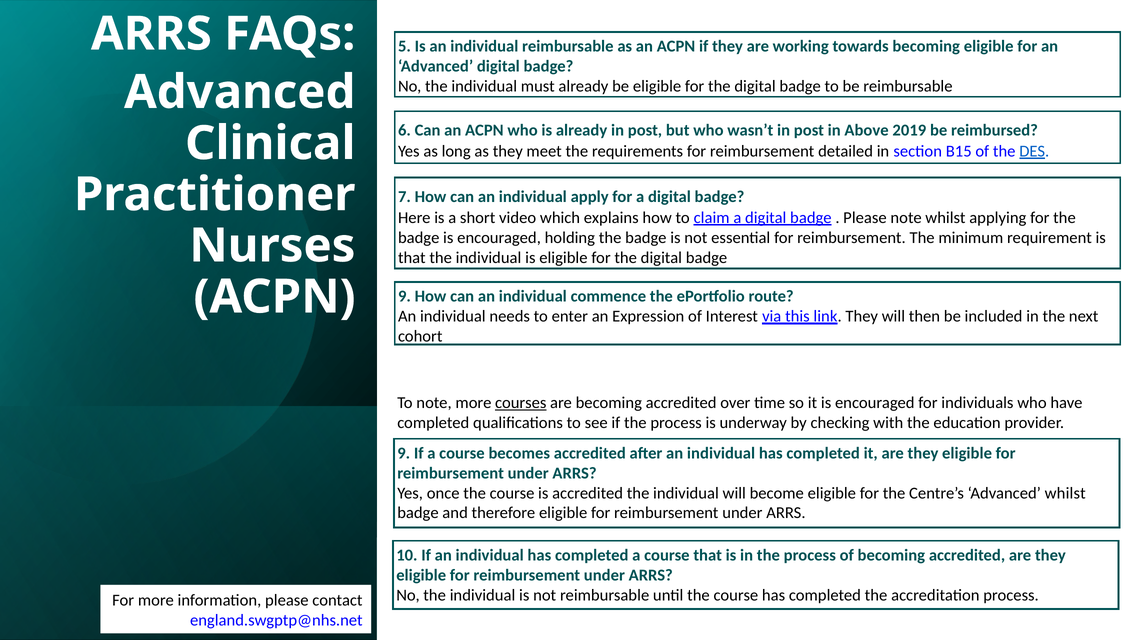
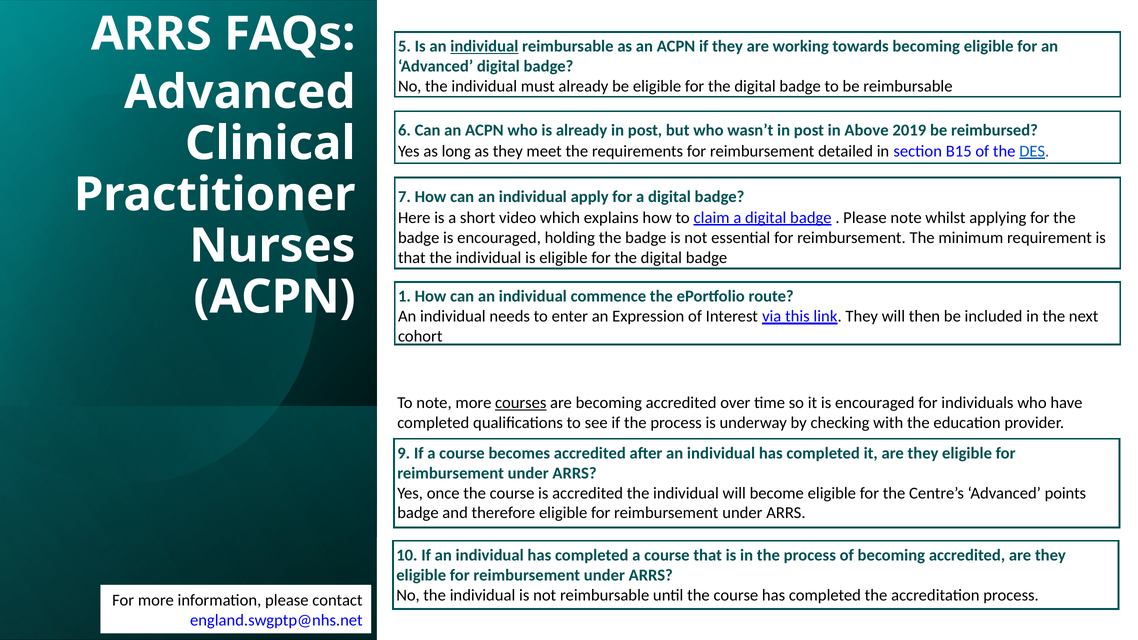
individual at (484, 46) underline: none -> present
ACPN 9: 9 -> 1
Advanced whilst: whilst -> points
